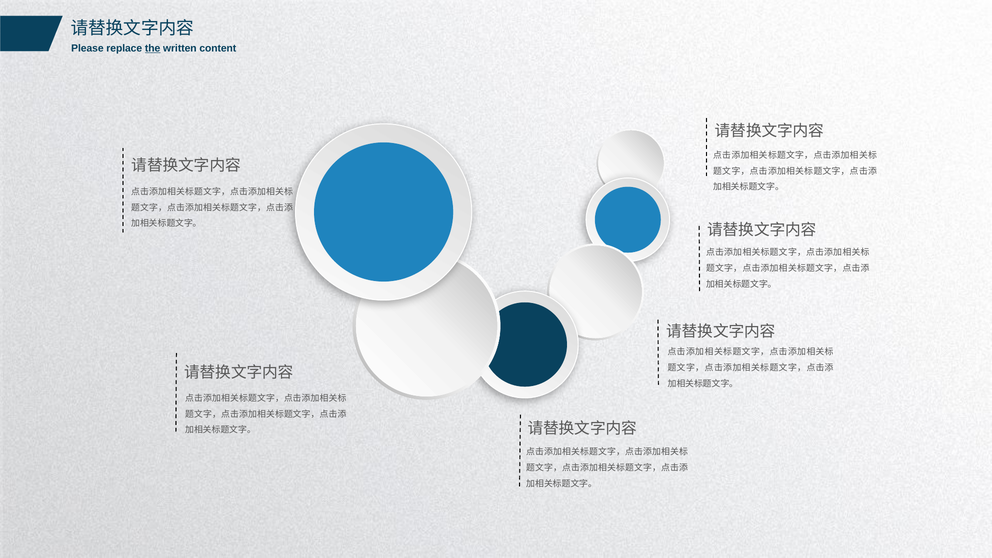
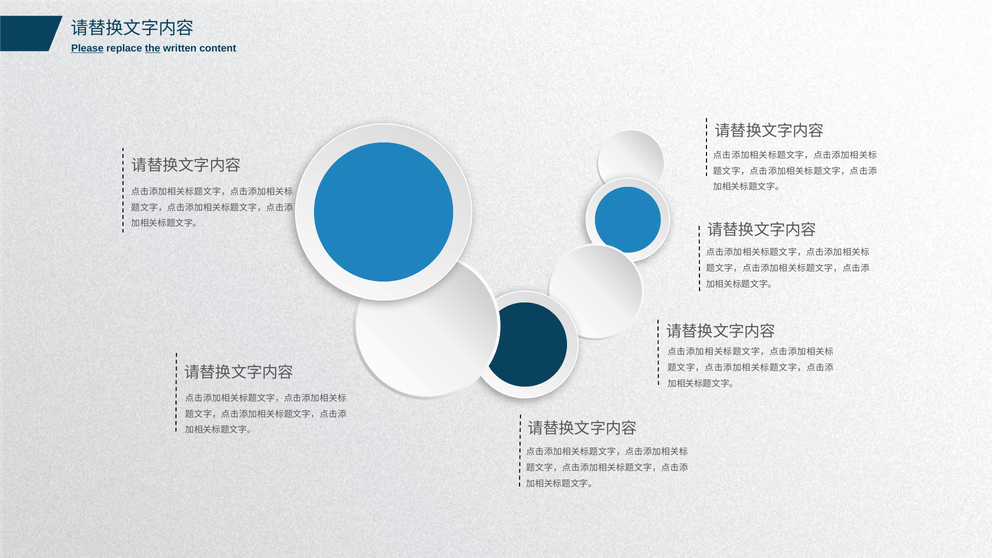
Please underline: none -> present
